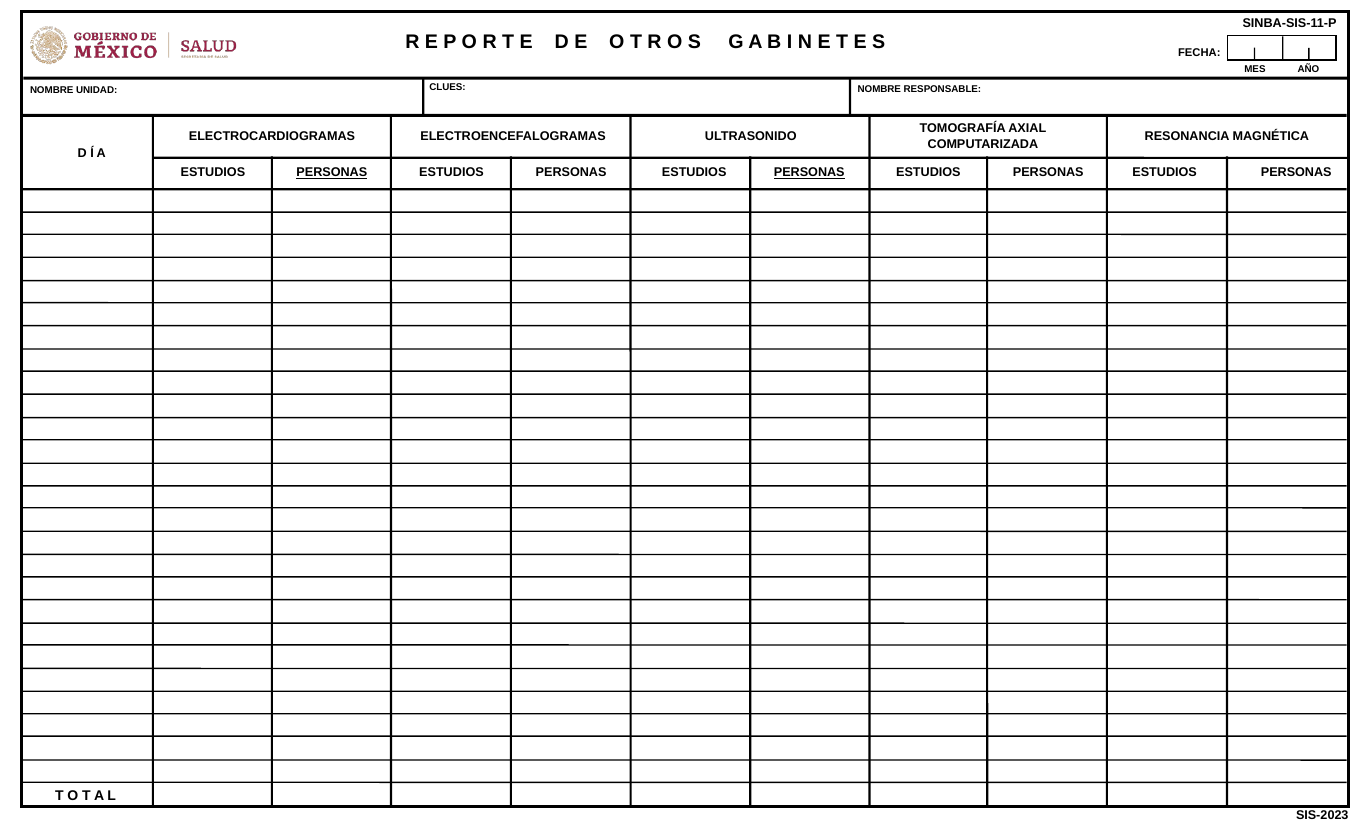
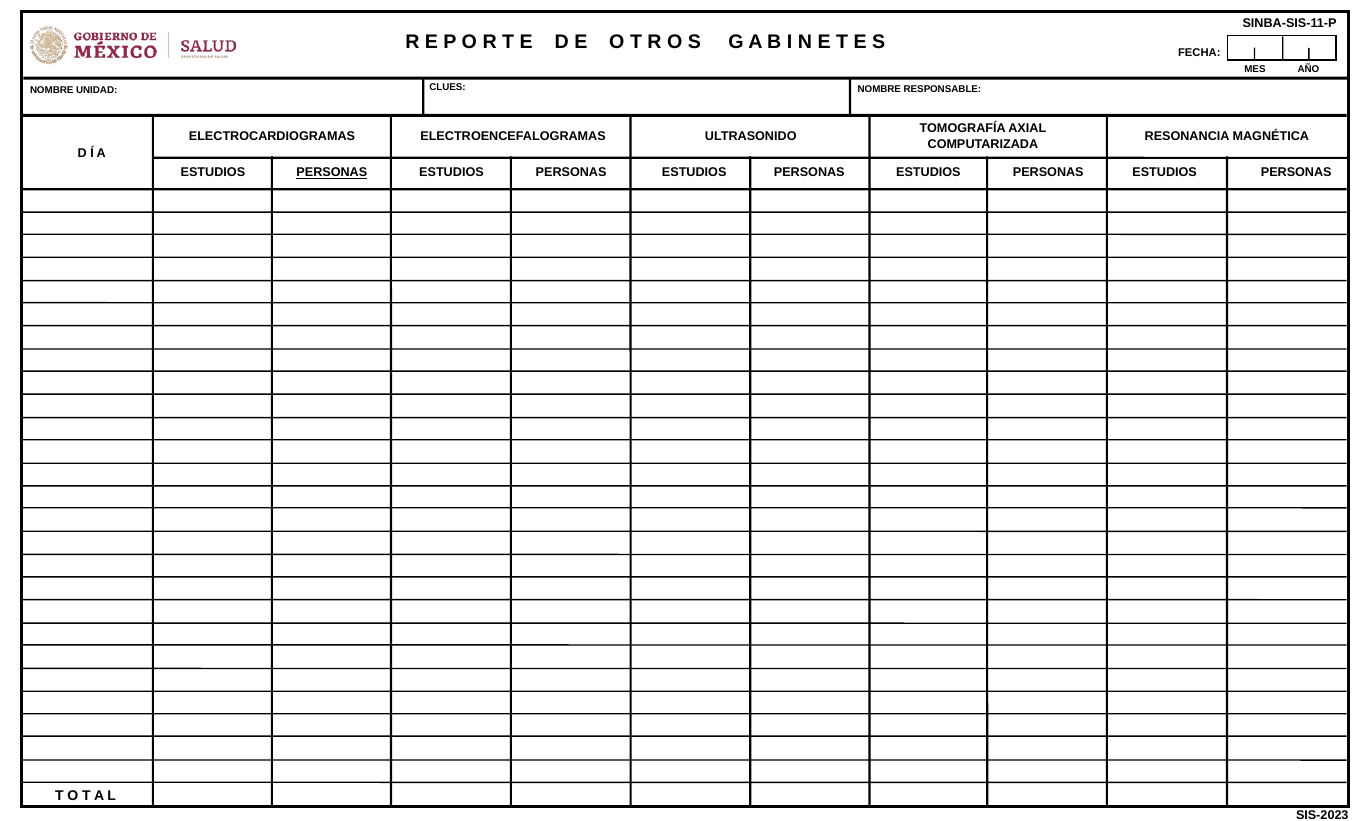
PERSONAS at (809, 172) underline: present -> none
